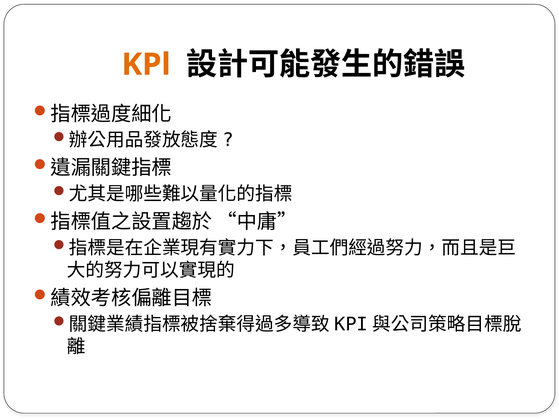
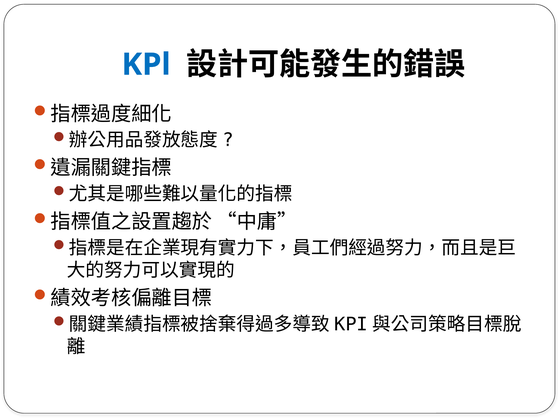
KPl colour: orange -> blue
